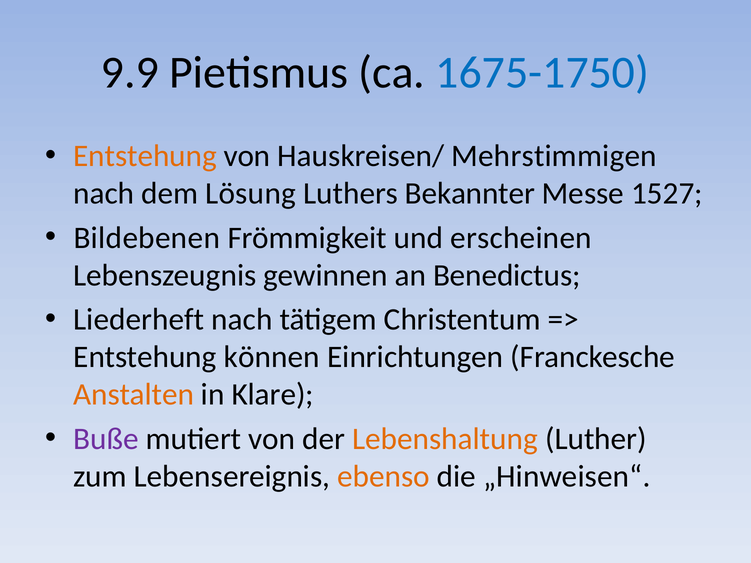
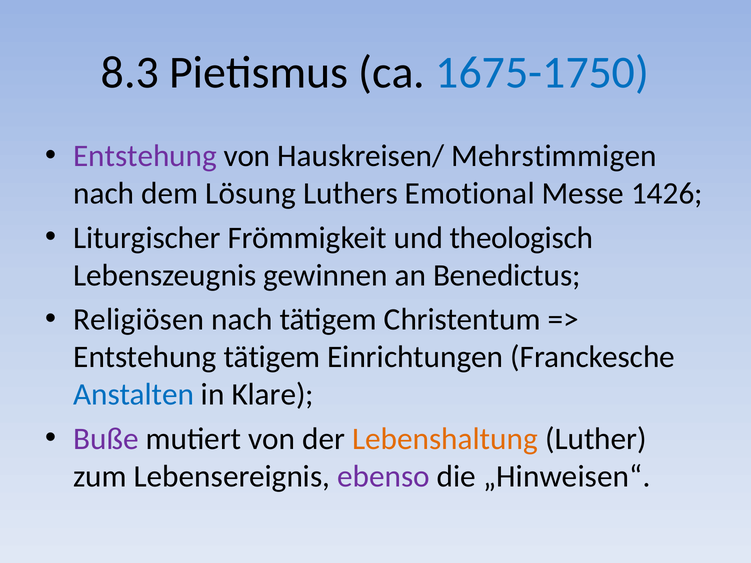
9.9: 9.9 -> 8.3
Entstehung at (145, 156) colour: orange -> purple
Bekannter: Bekannter -> Emotional
1527: 1527 -> 1426
Bildebenen: Bildebenen -> Liturgischer
erscheinen: erscheinen -> theologisch
Liederheft: Liederheft -> Religiösen
Entstehung können: können -> tätigem
Anstalten colour: orange -> blue
ebenso colour: orange -> purple
